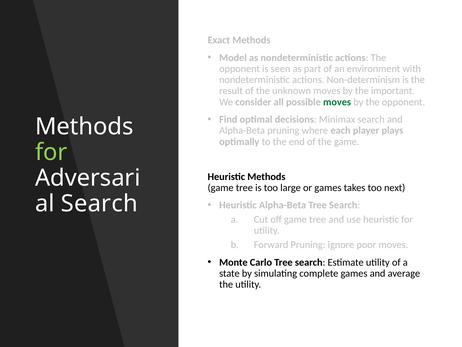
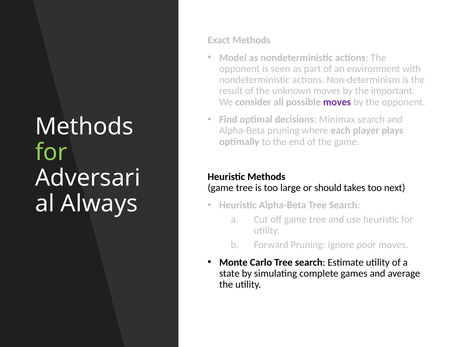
moves at (337, 102) colour: green -> purple
or games: games -> should
Search at (99, 203): Search -> Always
